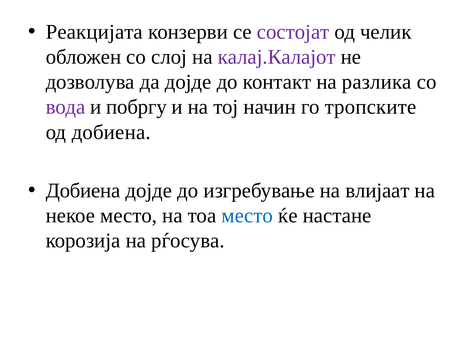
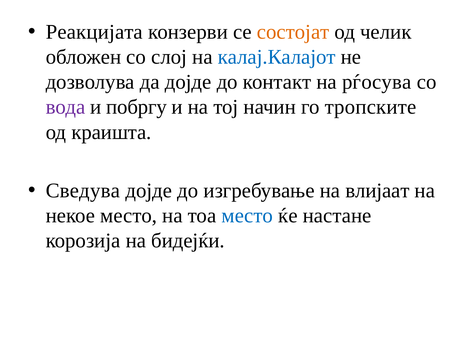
состојат colour: purple -> orange
калај.Калајот colour: purple -> blue
разлика: разлика -> рѓосува
од добиена: добиена -> краишта
Добиена at (83, 190): Добиена -> Сведува
рѓосува: рѓосува -> бидејќи
